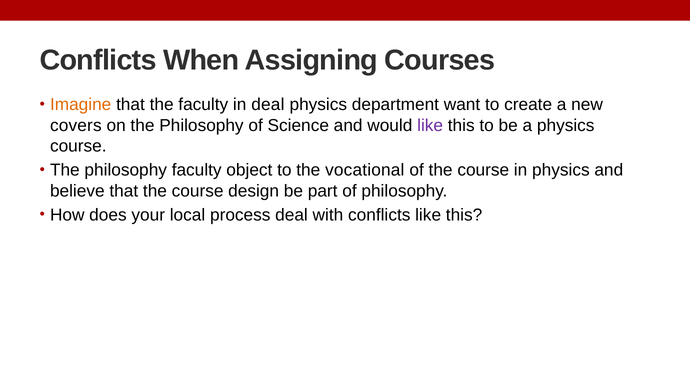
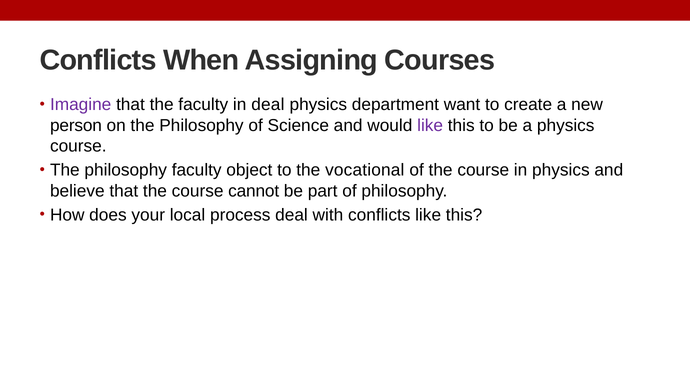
Imagine colour: orange -> purple
covers: covers -> person
design: design -> cannot
